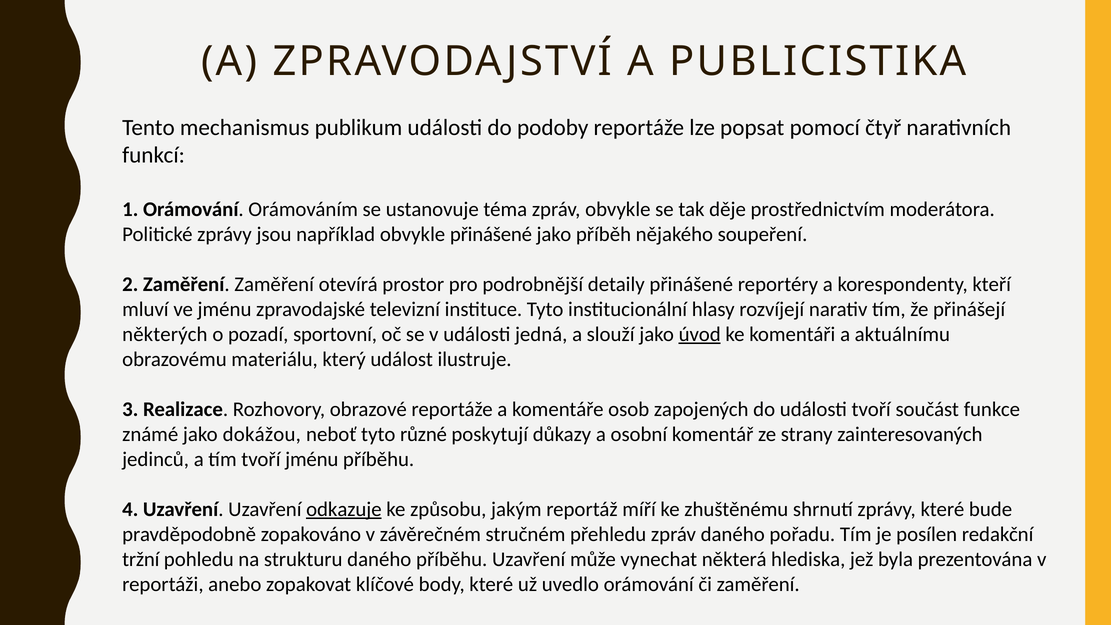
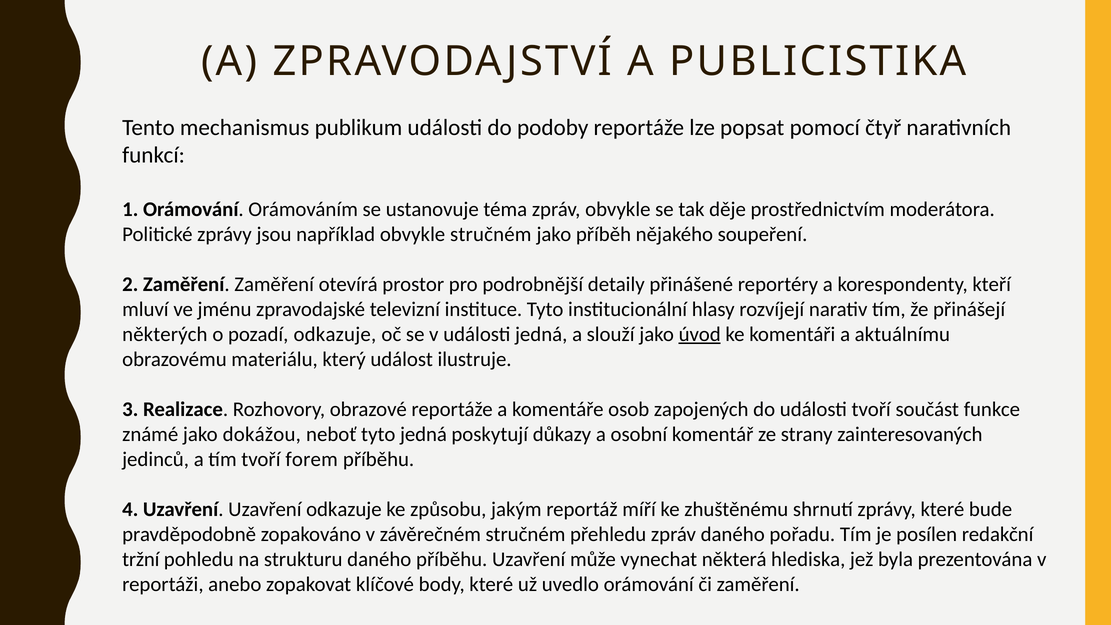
obvykle přinášené: přinášené -> stručném
pozadí sportovní: sportovní -> odkazuje
tyto různé: různé -> jedná
tvoří jménu: jménu -> forem
odkazuje at (344, 509) underline: present -> none
